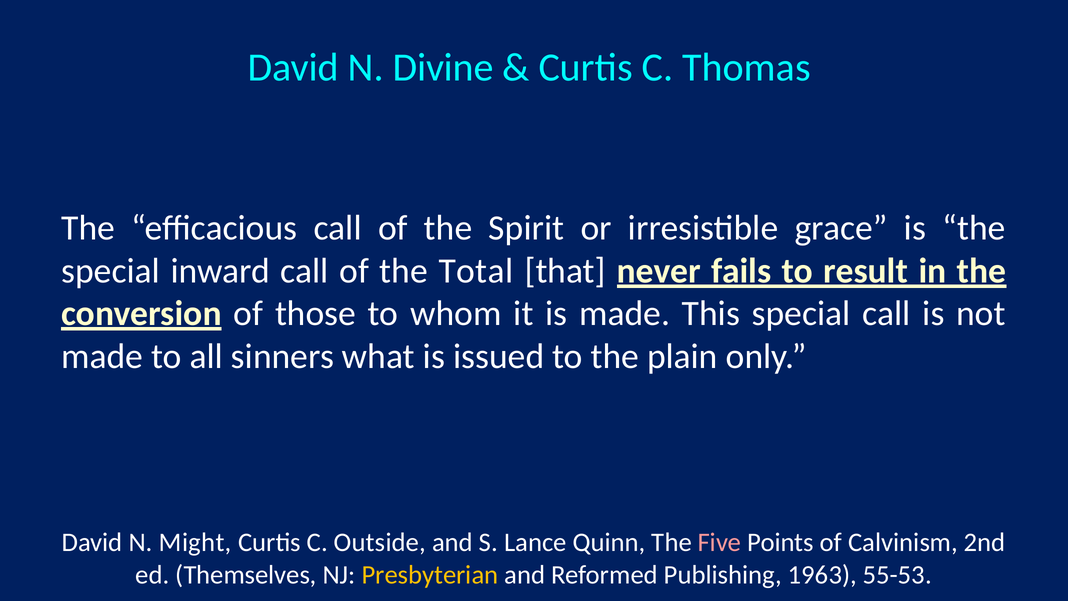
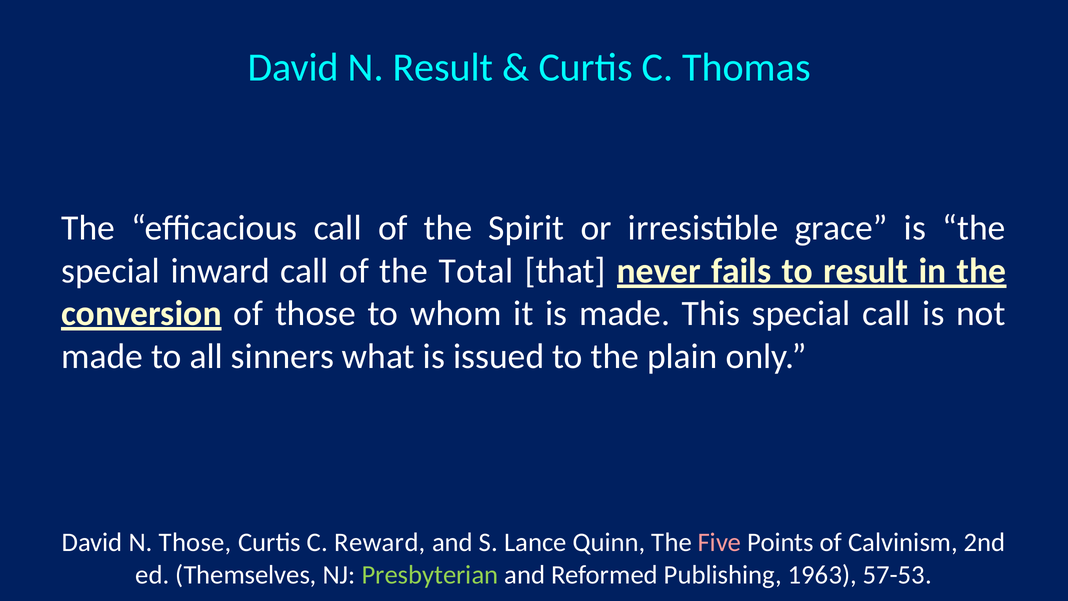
N Divine: Divine -> Result
N Might: Might -> Those
Outside: Outside -> Reward
Presbyterian colour: yellow -> light green
55-53: 55-53 -> 57-53
